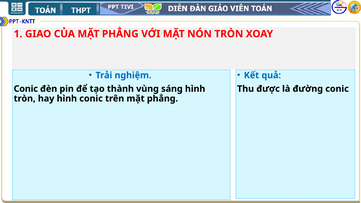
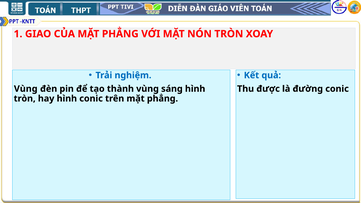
Conic at (26, 89): Conic -> Vùng
